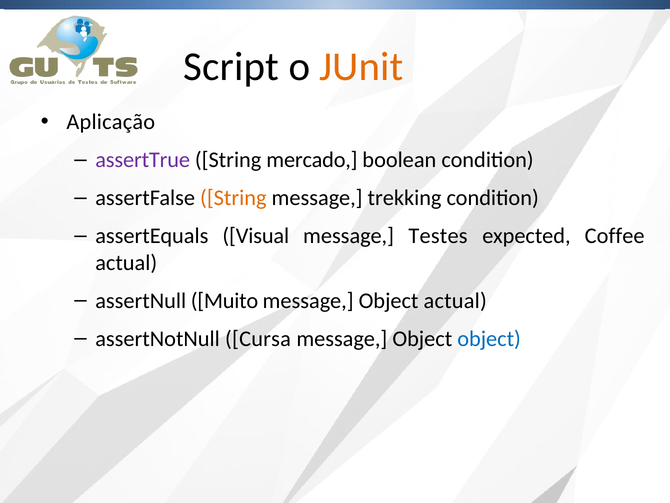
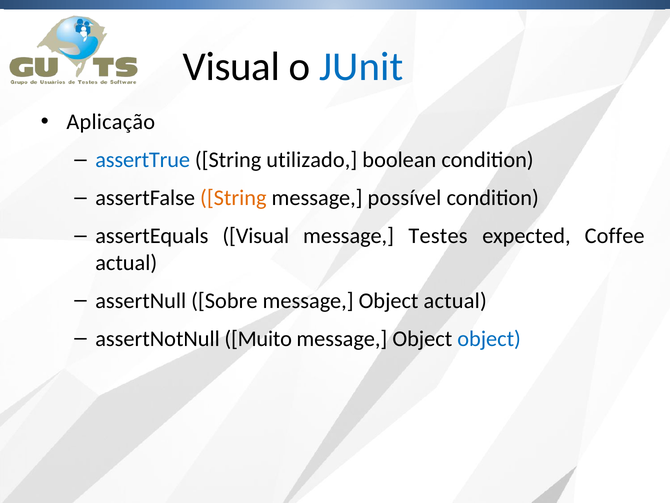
Script at (231, 67): Script -> Visual
JUnit colour: orange -> blue
assertTrue colour: purple -> blue
mercado: mercado -> utilizado
trekking: trekking -> possível
Muito: Muito -> Sobre
Cursa: Cursa -> Muito
